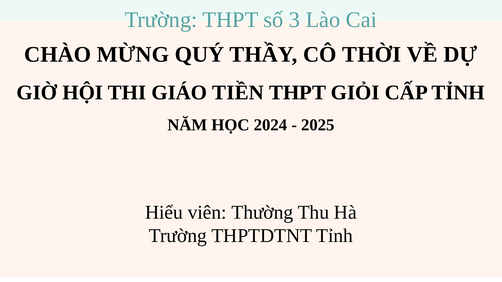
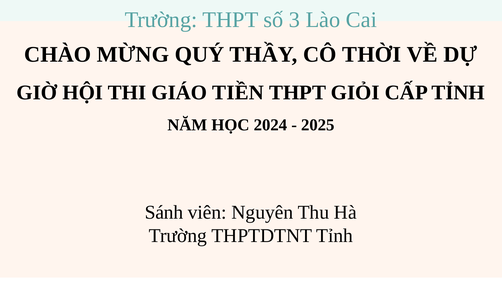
Hiểu: Hiểu -> Sánh
Thường: Thường -> Nguyên
